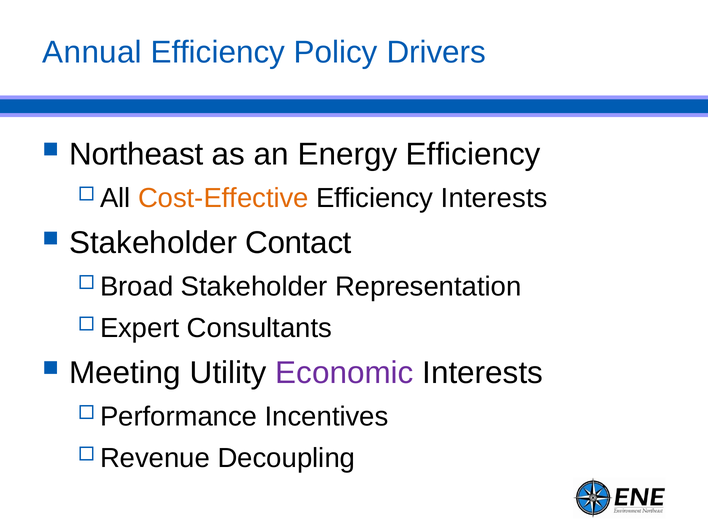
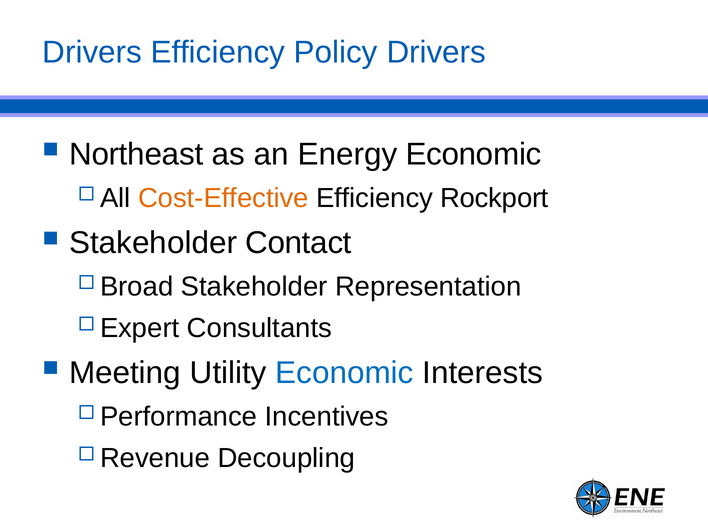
Annual at (92, 52): Annual -> Drivers
Energy Efficiency: Efficiency -> Economic
Efficiency Interests: Interests -> Rockport
Economic at (345, 373) colour: purple -> blue
